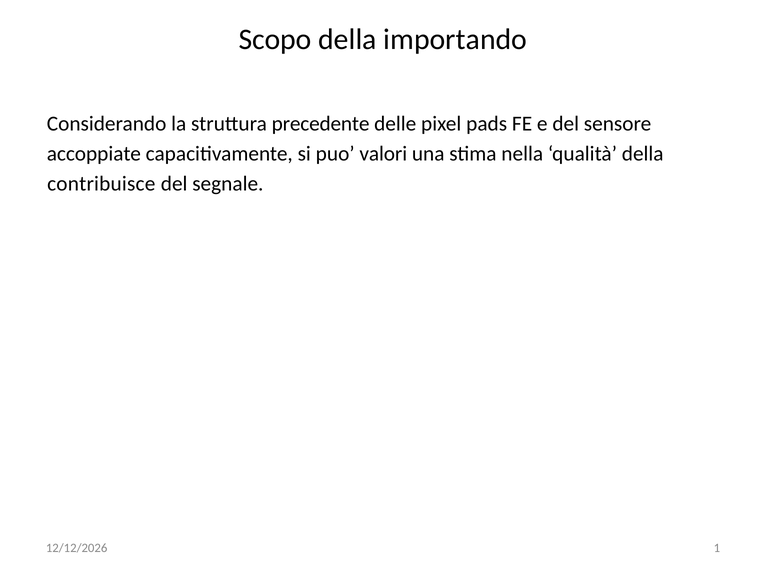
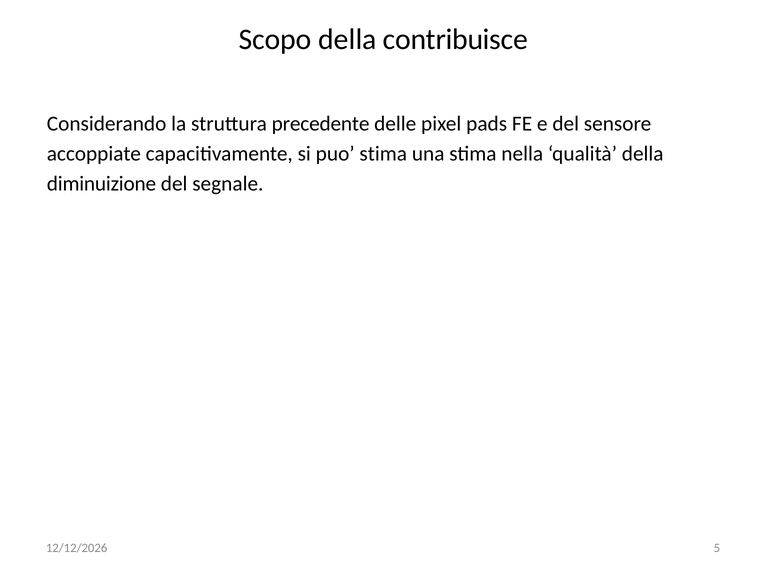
importando: importando -> contribuisce
puo valori: valori -> stima
contribuisce: contribuisce -> diminuizione
1: 1 -> 5
